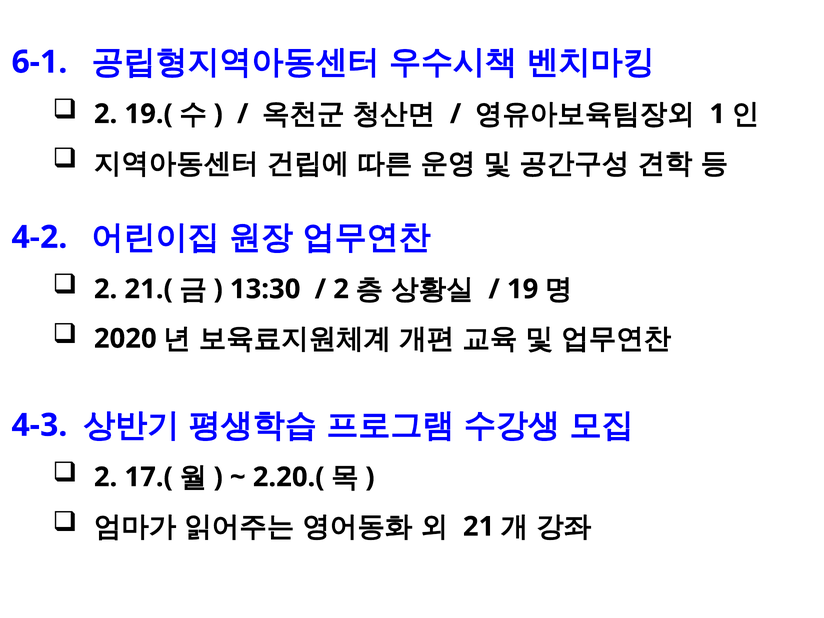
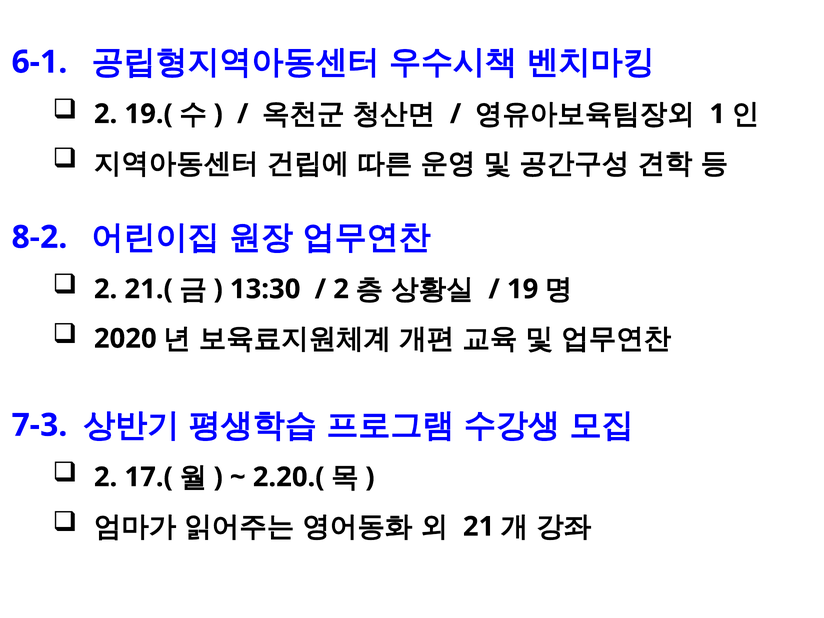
4-2: 4-2 -> 8-2
4-3: 4-3 -> 7-3
